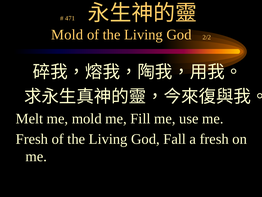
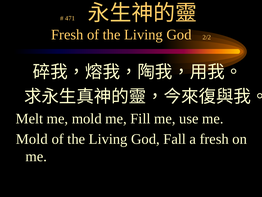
Mold at (67, 35): Mold -> Fresh
Fresh at (32, 139): Fresh -> Mold
